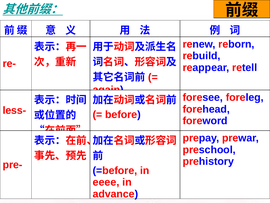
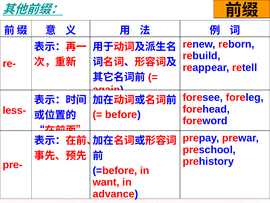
eeee: eeee -> want
